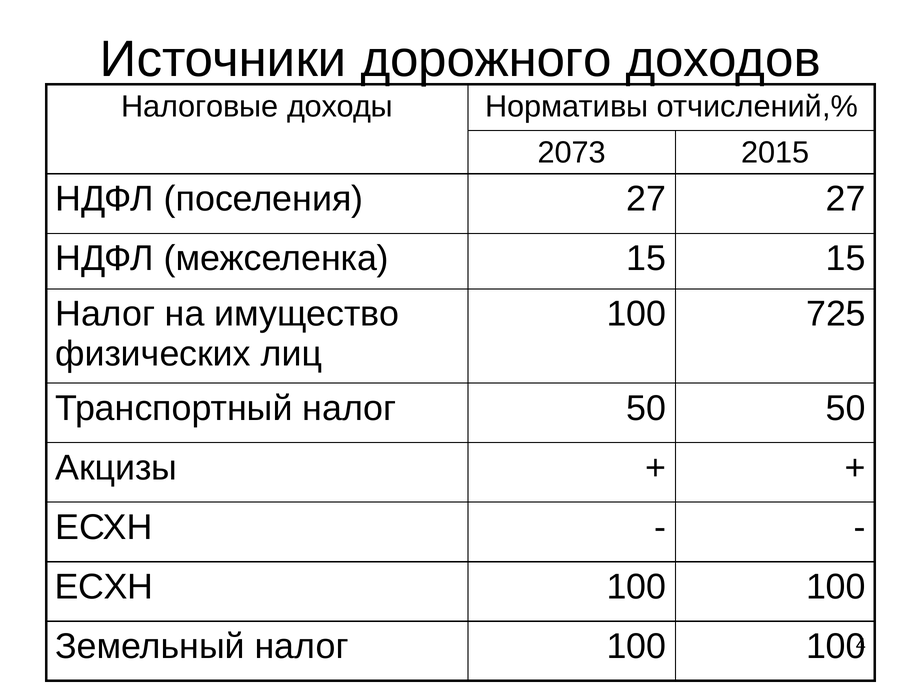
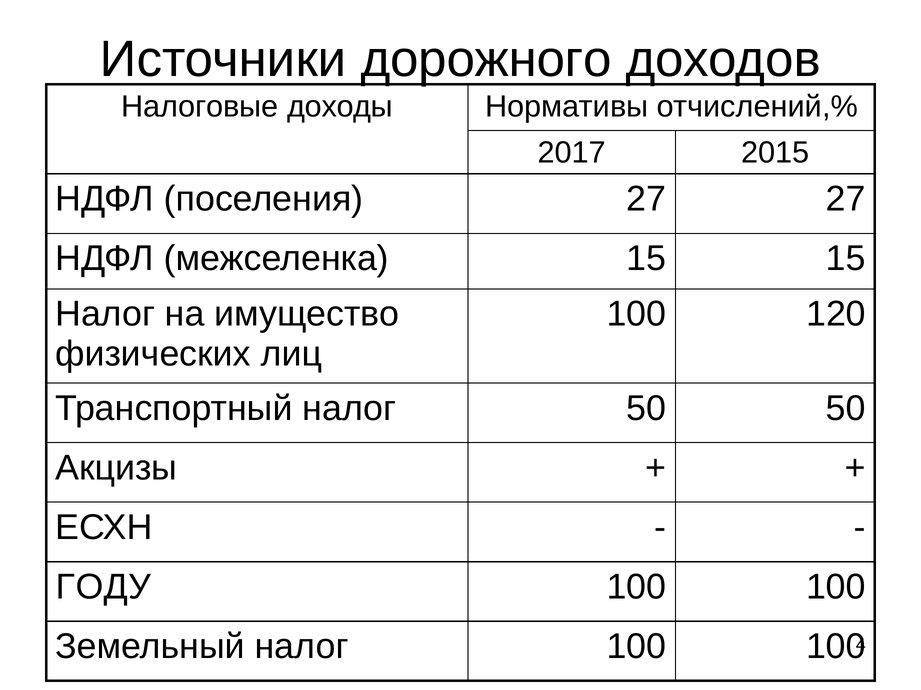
2073: 2073 -> 2017
725: 725 -> 120
ЕСХН at (104, 587): ЕСХН -> ГОДУ
